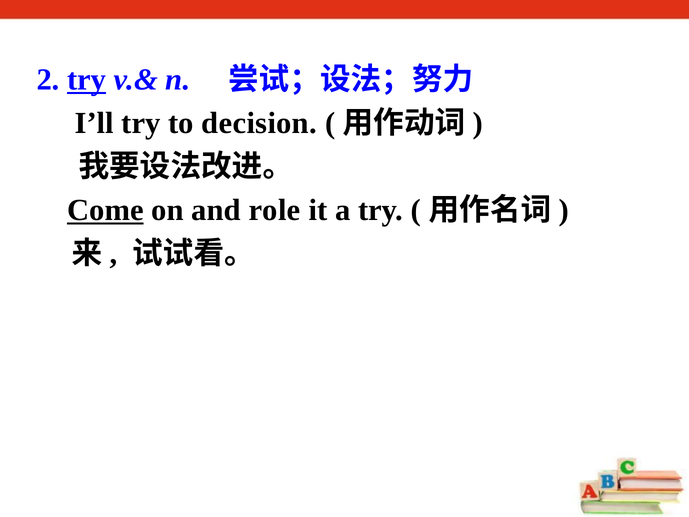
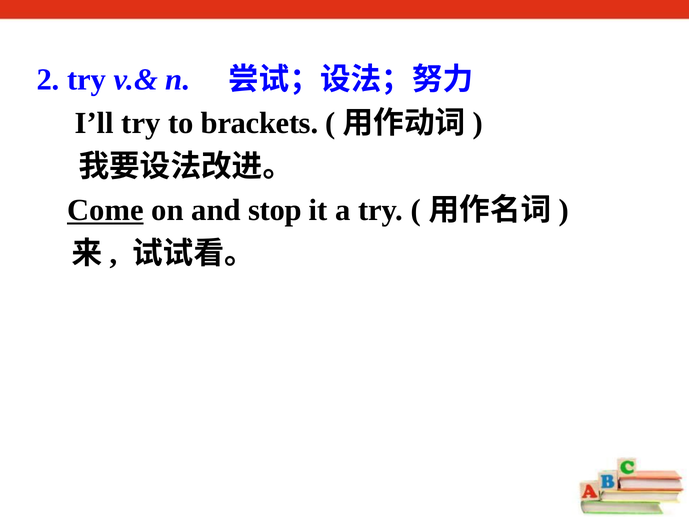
try at (87, 80) underline: present -> none
decision: decision -> brackets
role: role -> stop
